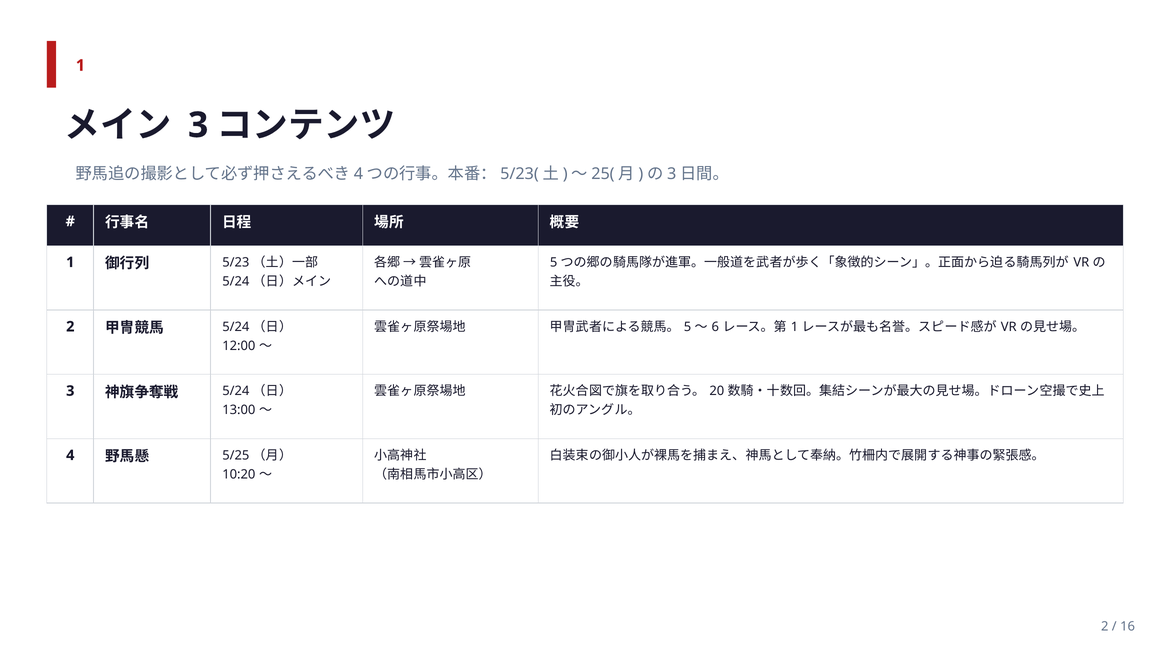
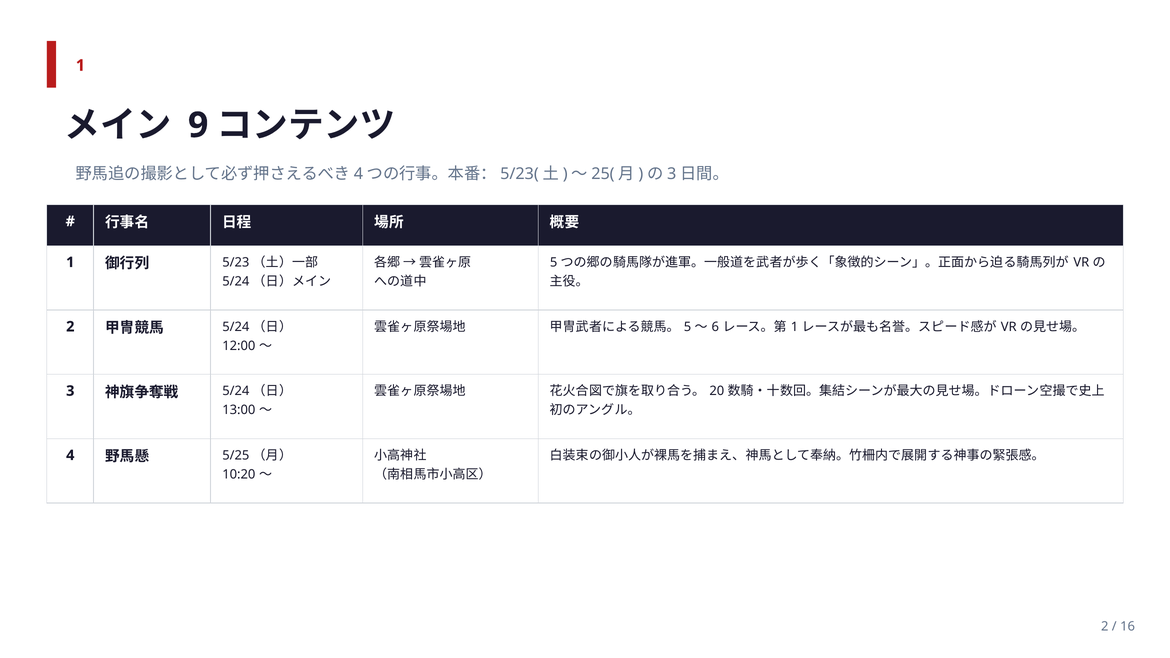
3 at (198, 125): 3 -> 9
